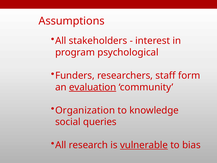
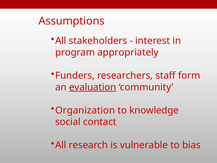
psychological: psychological -> appropriately
queries: queries -> contact
vulnerable underline: present -> none
